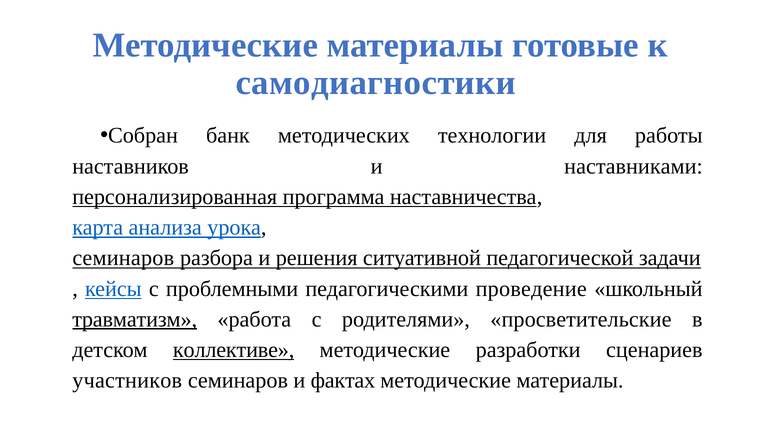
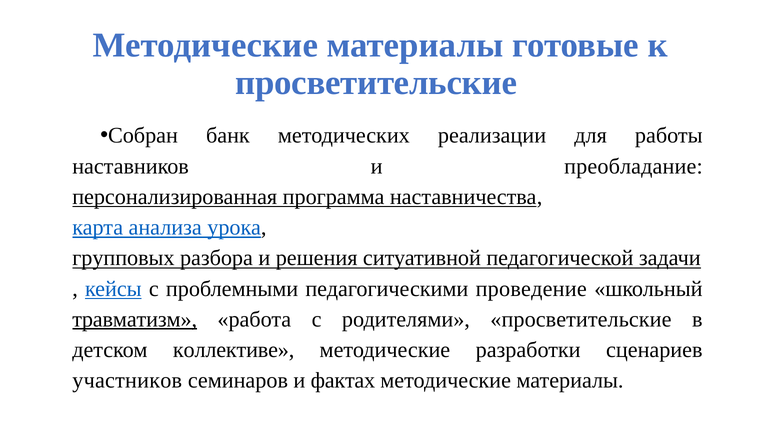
самодиагностики at (376, 83): самодиагностики -> просветительские
технологии: технологии -> реализации
наставниками: наставниками -> преобладание
семинаров at (123, 258): семинаров -> групповых
коллективе underline: present -> none
